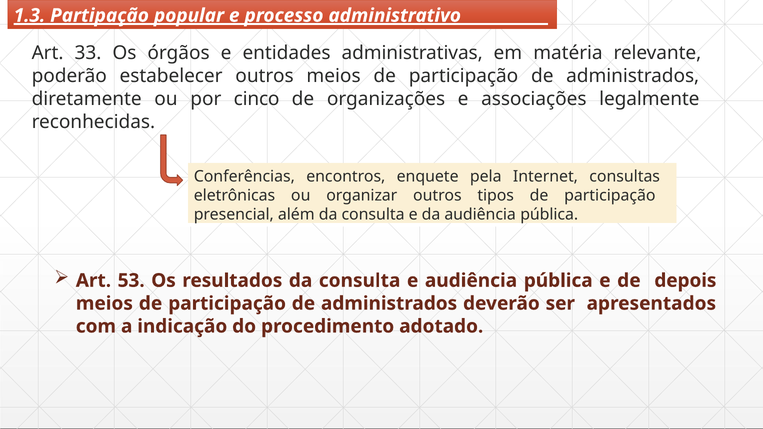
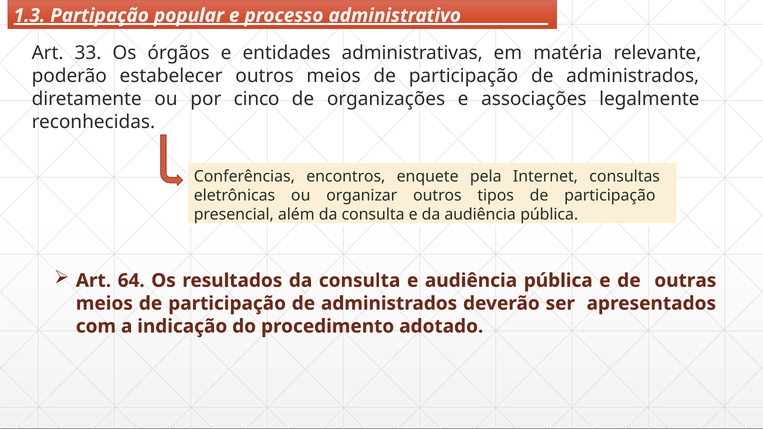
53: 53 -> 64
depois: depois -> outras
